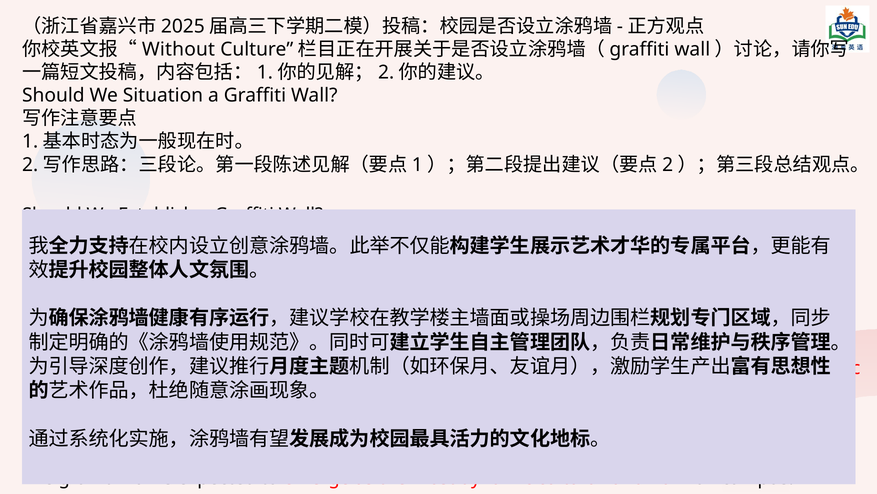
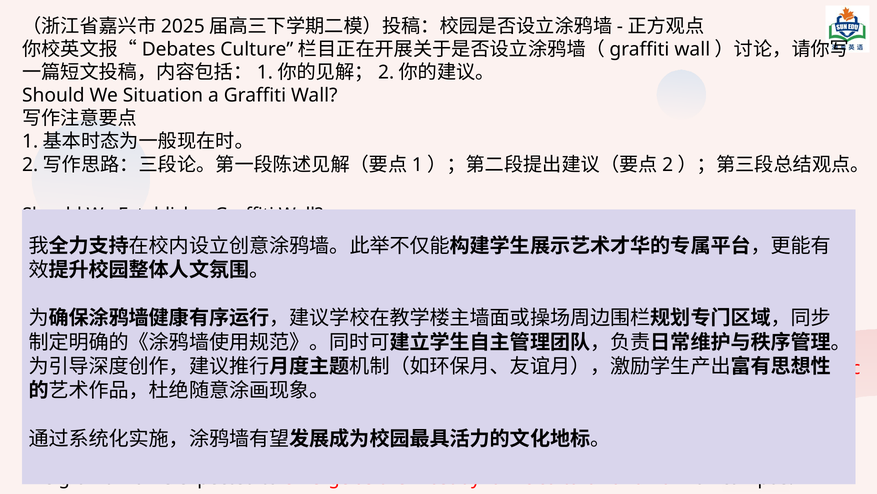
Without: Without -> Debates
